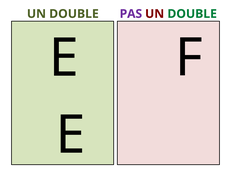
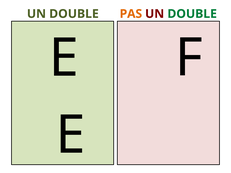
PAS colour: purple -> orange
